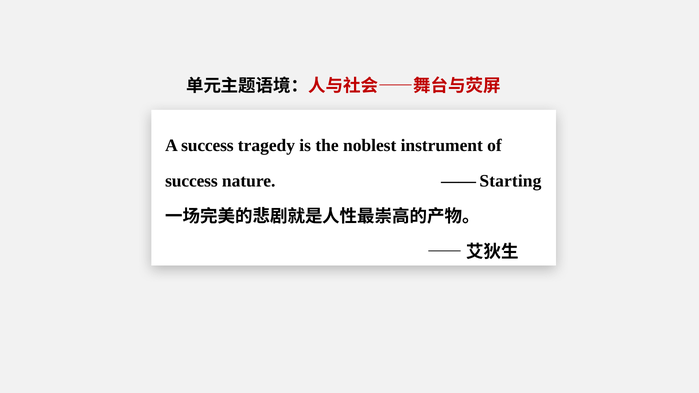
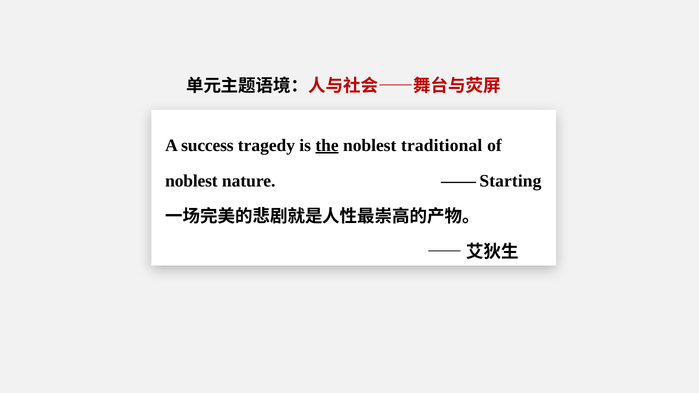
the underline: none -> present
instrument: instrument -> traditional
success at (191, 181): success -> noblest
